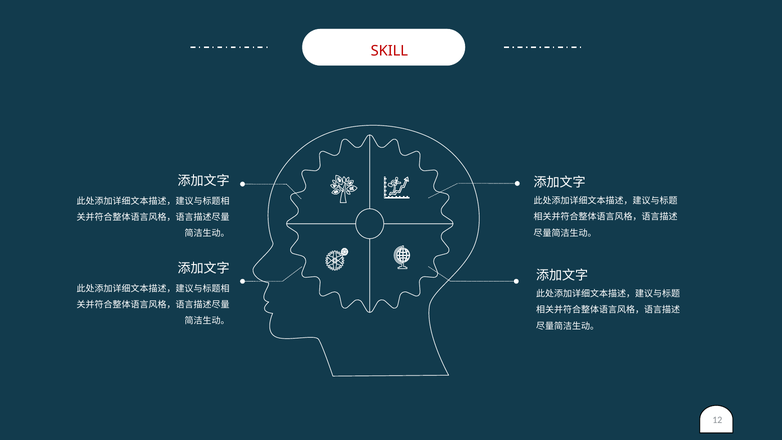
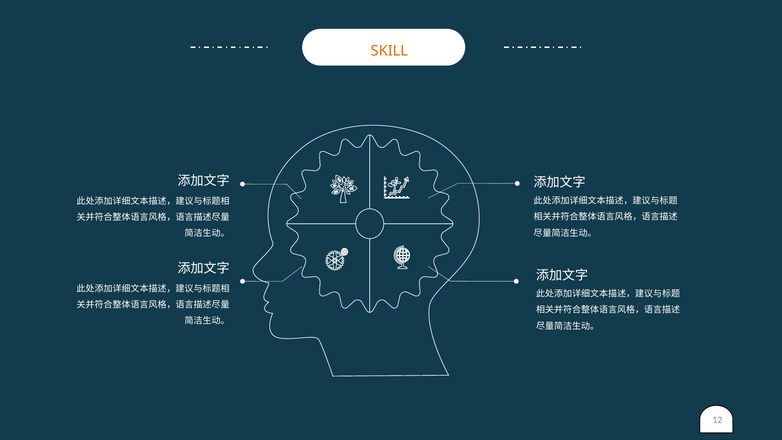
SKILL colour: red -> orange
